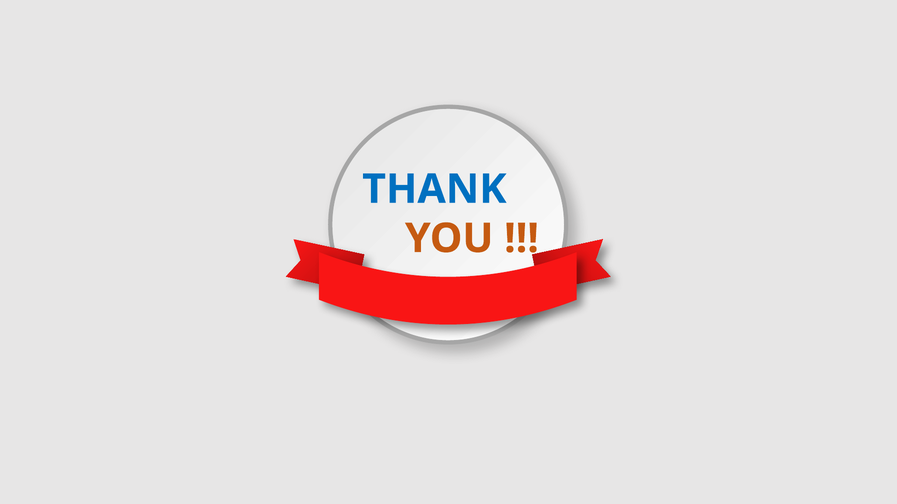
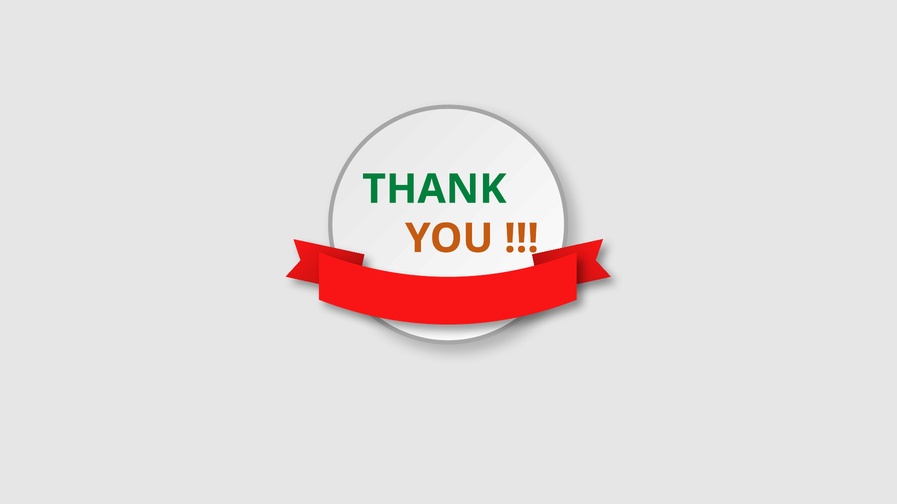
THANK colour: blue -> green
